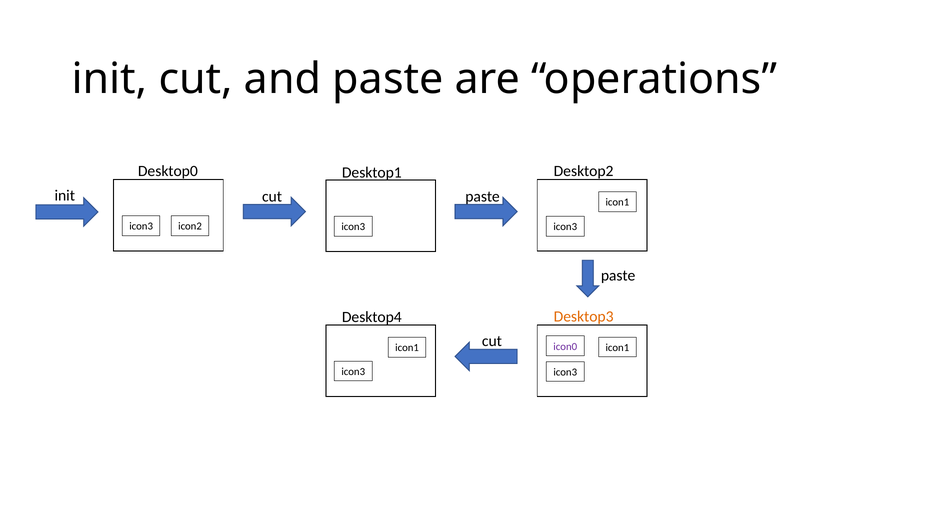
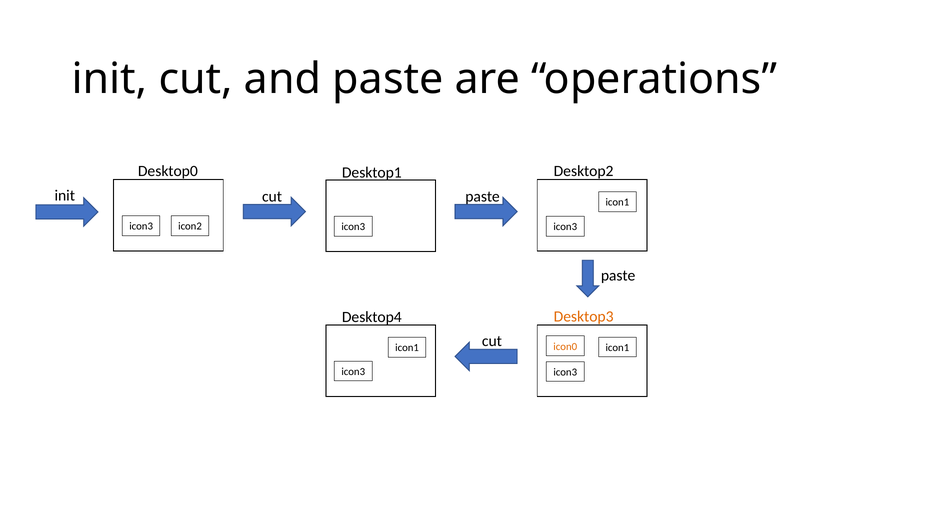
icon0 colour: purple -> orange
